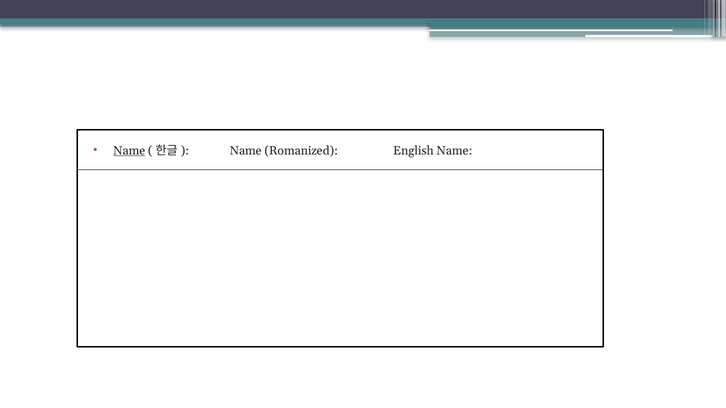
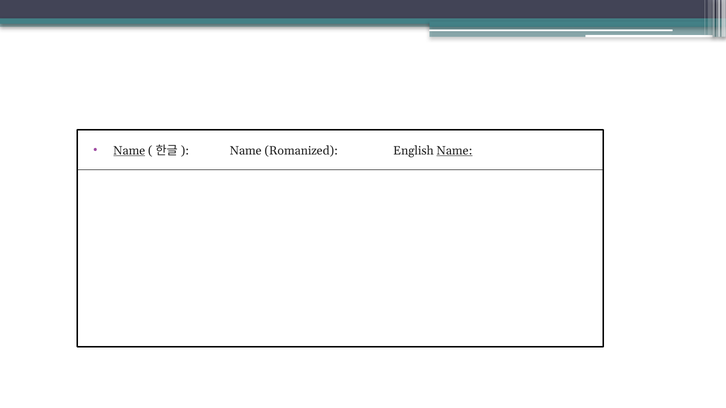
Name at (454, 151) underline: none -> present
